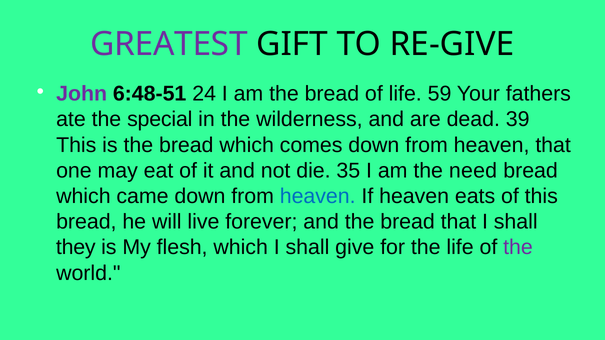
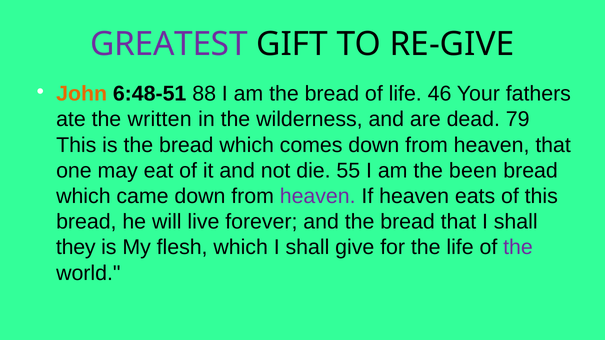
John colour: purple -> orange
24: 24 -> 88
59: 59 -> 46
special: special -> written
39: 39 -> 79
35: 35 -> 55
need: need -> been
heaven at (318, 196) colour: blue -> purple
